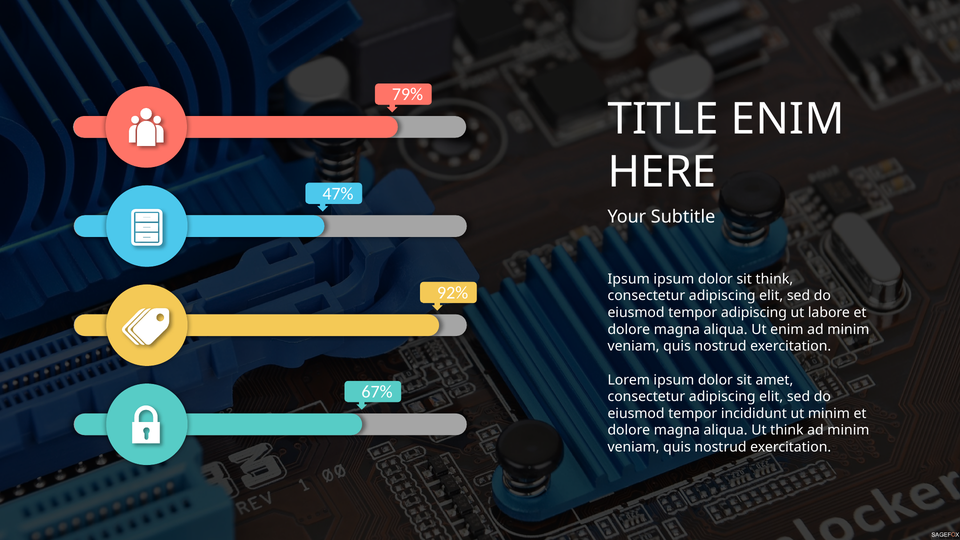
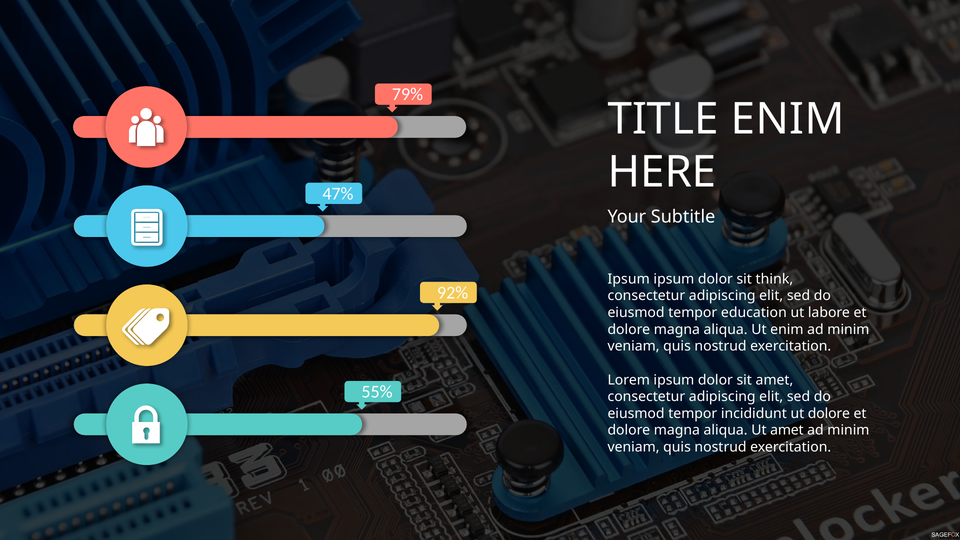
tempor adipiscing: adipiscing -> education
67%: 67% -> 55%
ut minim: minim -> dolore
Ut think: think -> amet
